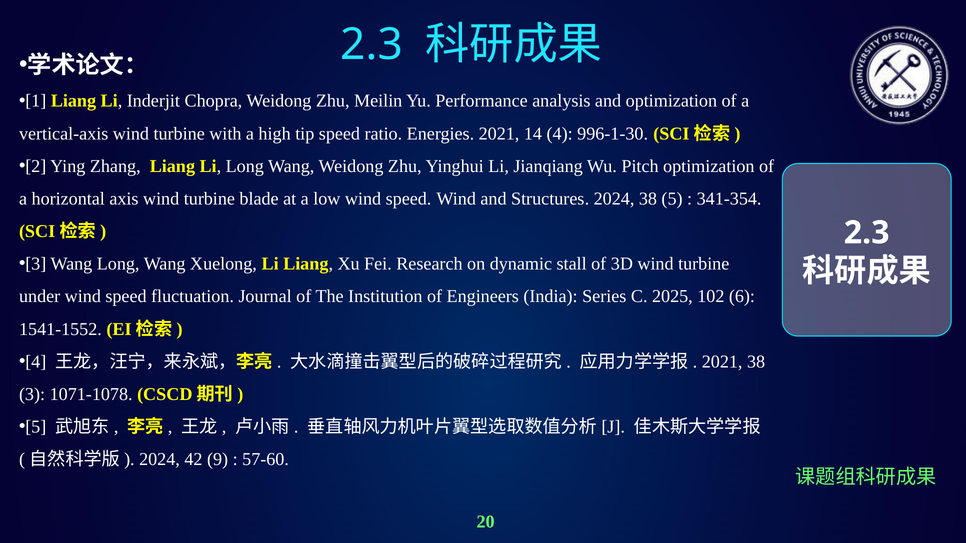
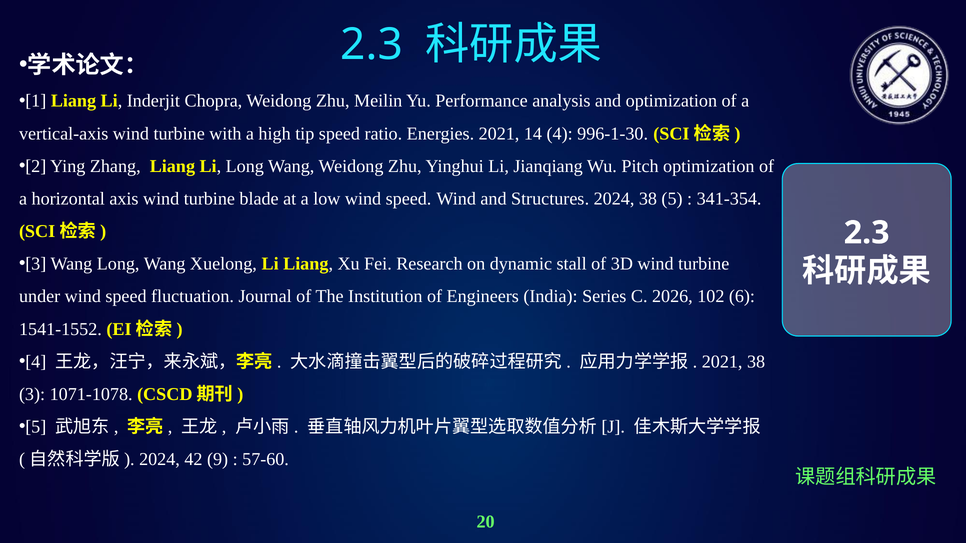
2025: 2025 -> 2026
